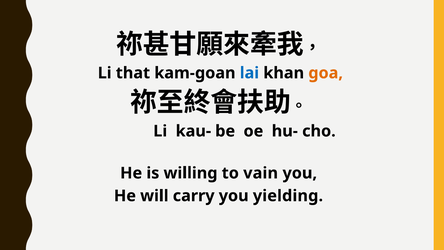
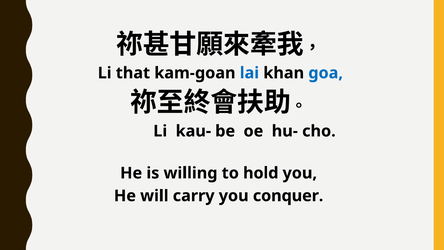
goa colour: orange -> blue
vain: vain -> hold
yielding: yielding -> conquer
